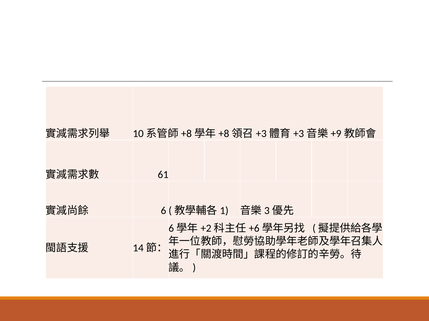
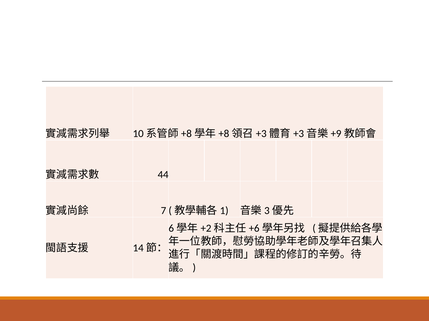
61: 61 -> 44
6: 6 -> 7
